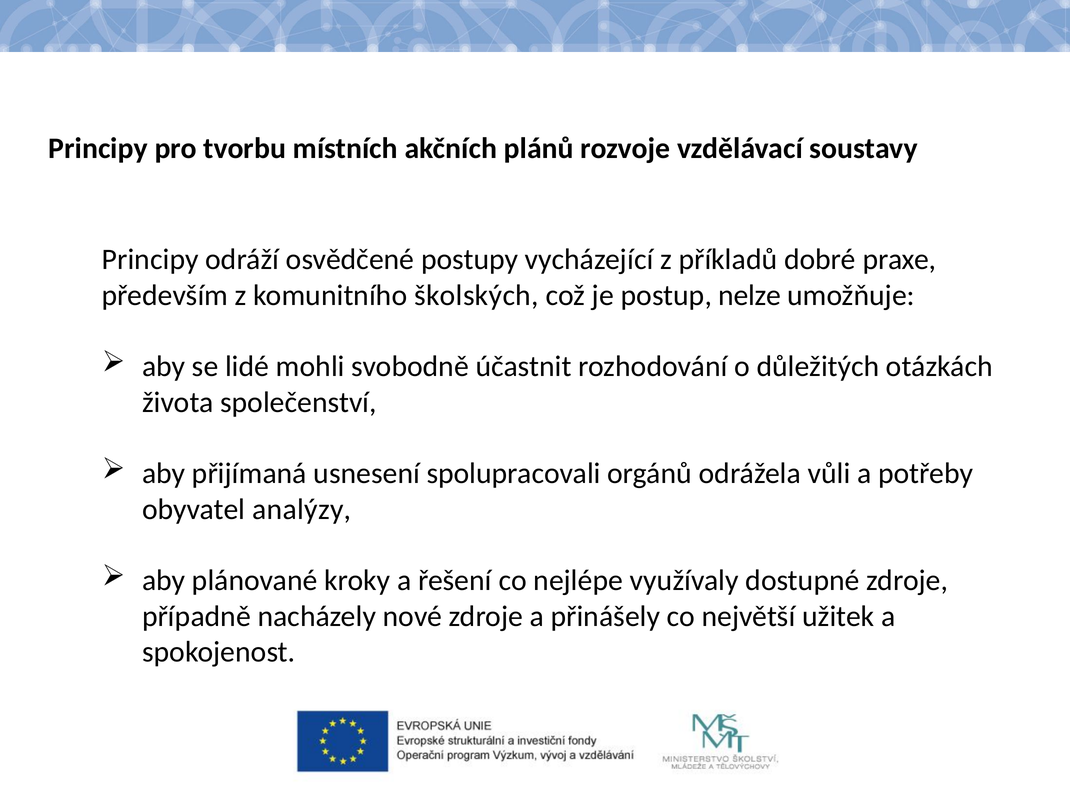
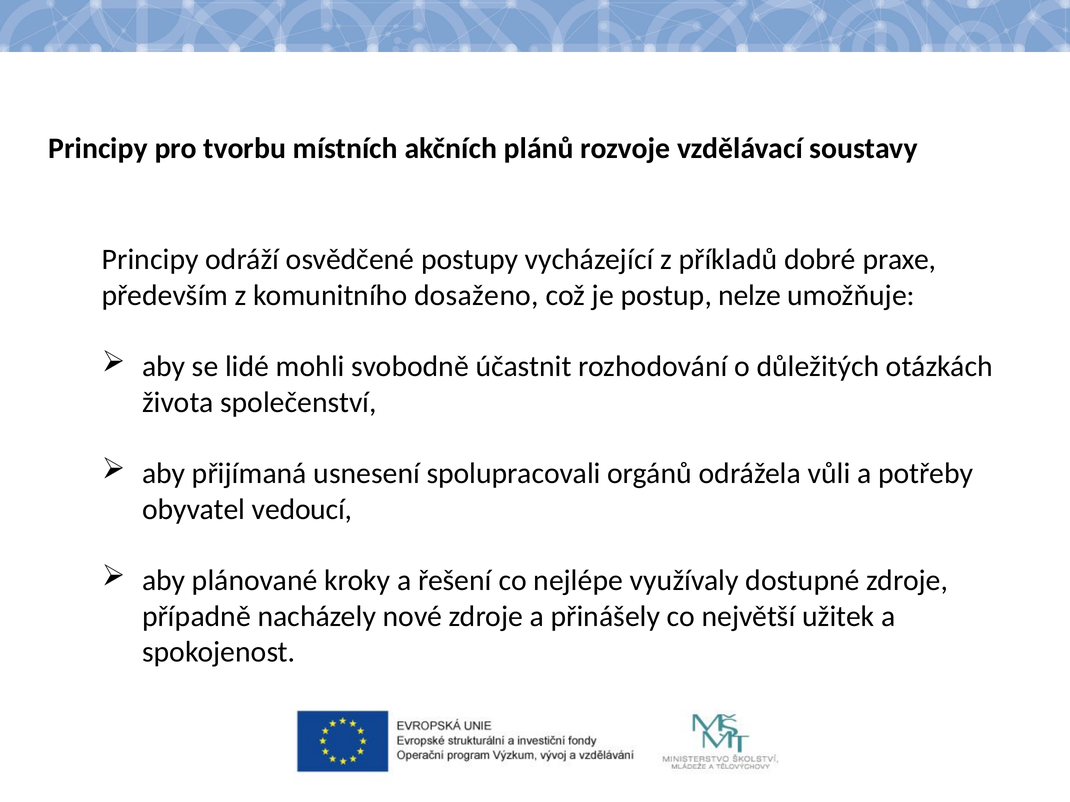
školských: školských -> dosaženo
analýzy: analýzy -> vedoucí
